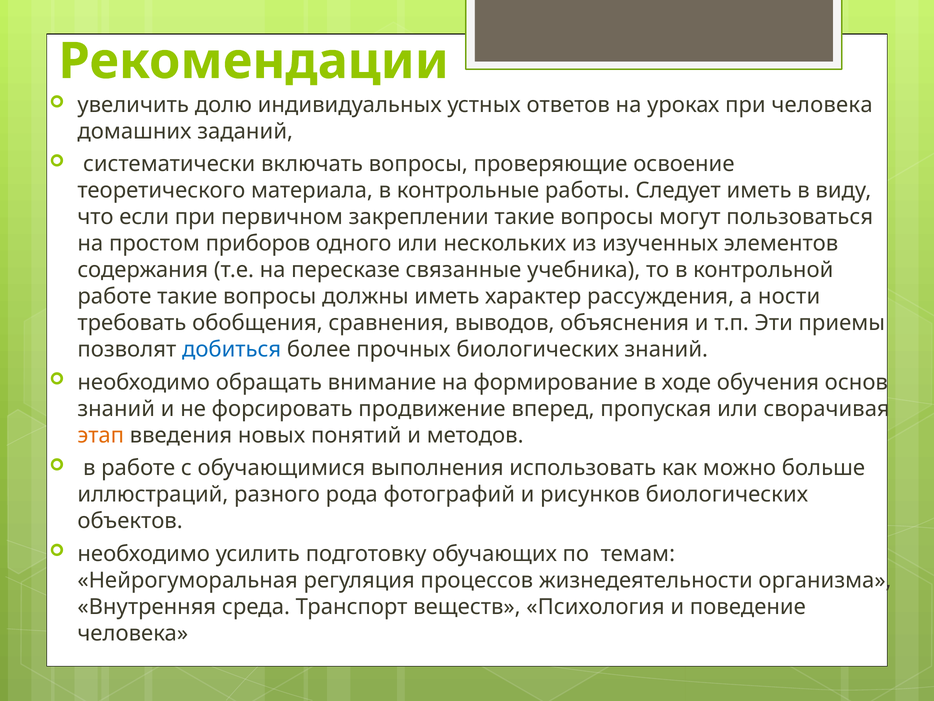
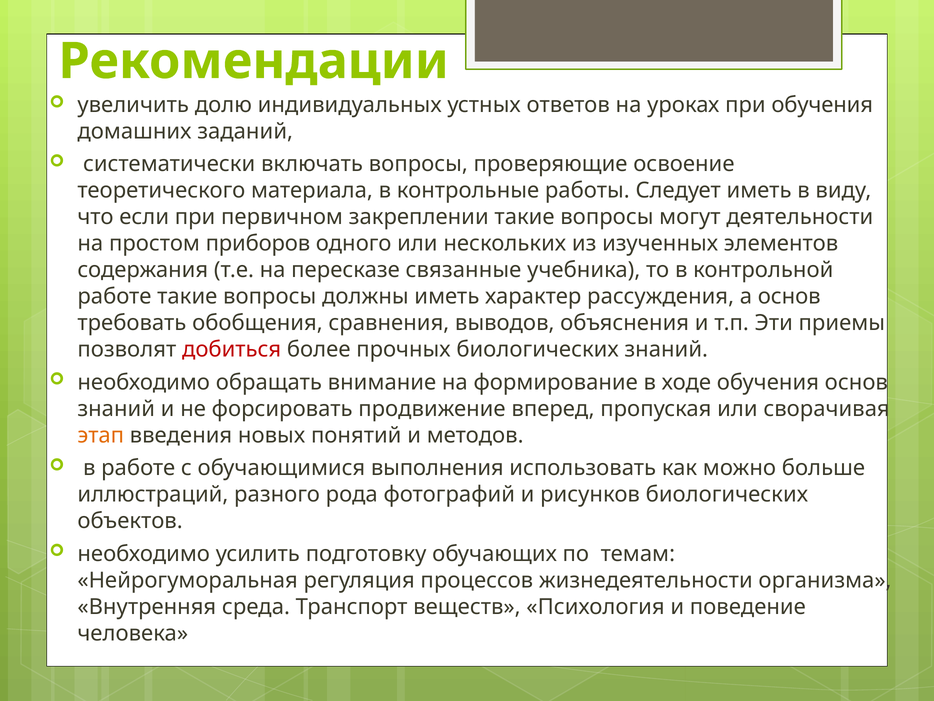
при человека: человека -> обучения
пользоваться: пользоваться -> деятельности
а ности: ности -> основ
добиться colour: blue -> red
